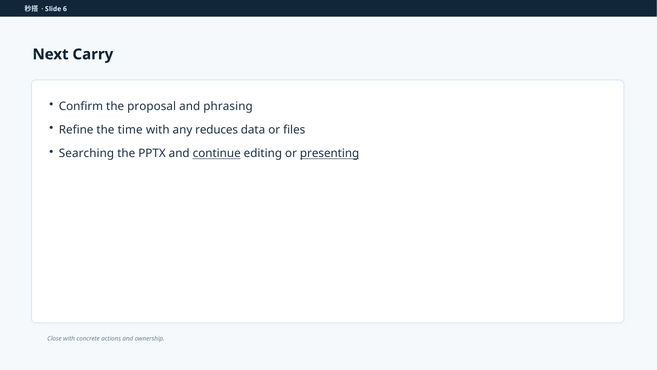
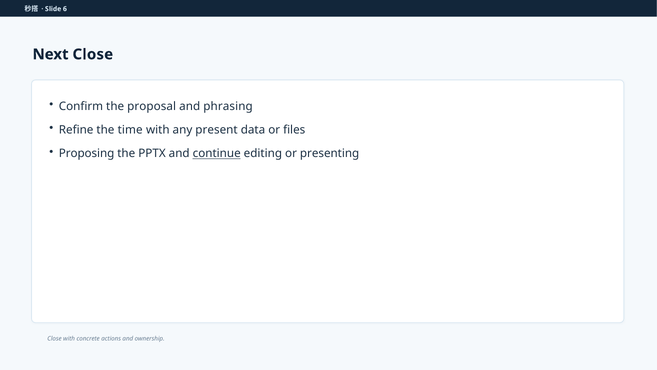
Next Carry: Carry -> Close
reduces: reduces -> present
Searching: Searching -> Proposing
presenting underline: present -> none
